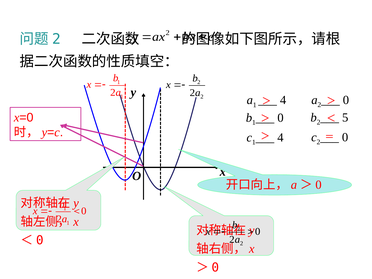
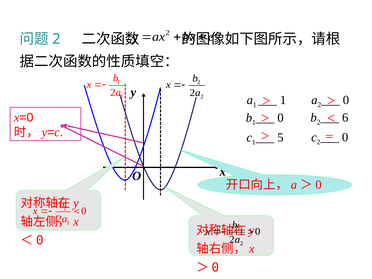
4 at (283, 100): 4 -> 1
5: 5 -> 6
4 at (280, 137): 4 -> 5
